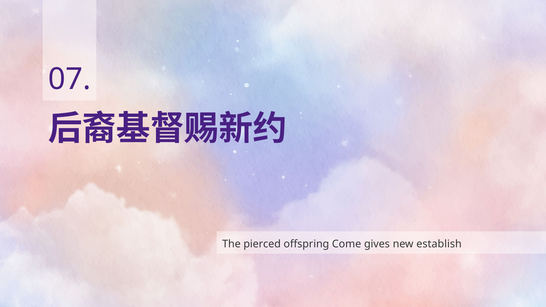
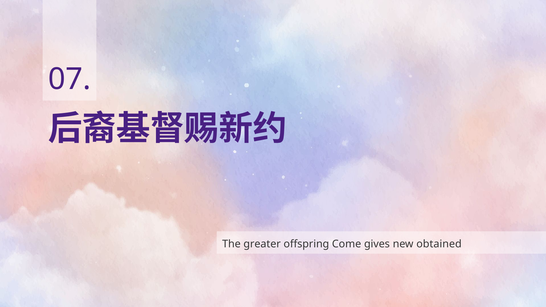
pierced: pierced -> greater
establish: establish -> obtained
